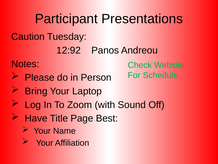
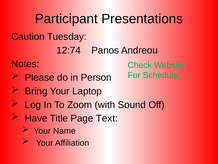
12:92: 12:92 -> 12:74
Best: Best -> Text
